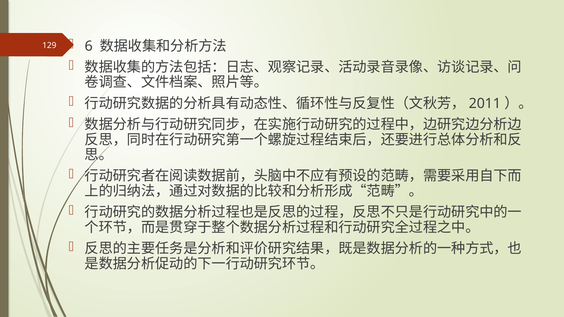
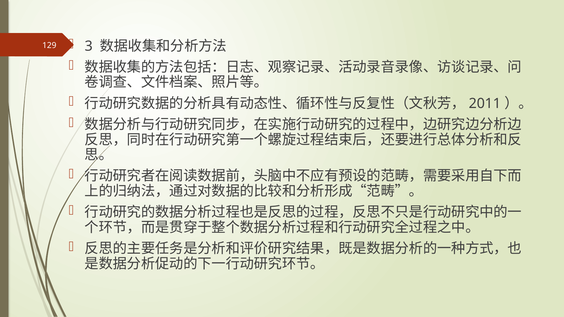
6: 6 -> 3
